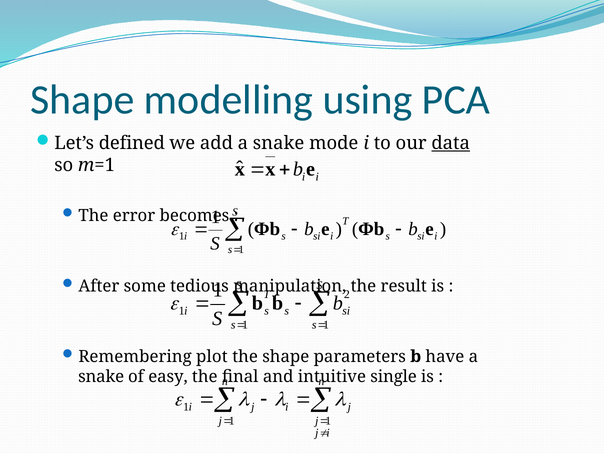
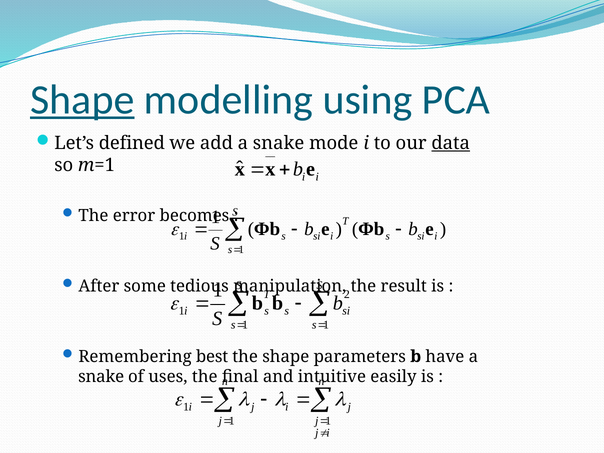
Shape at (82, 100) underline: none -> present
plot: plot -> best
easy: easy -> uses
single: single -> easily
